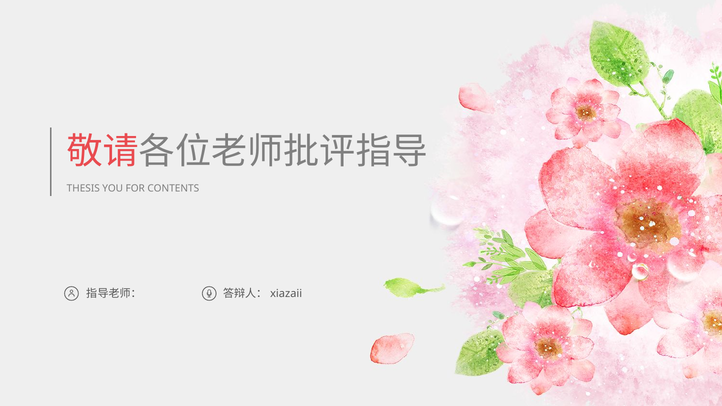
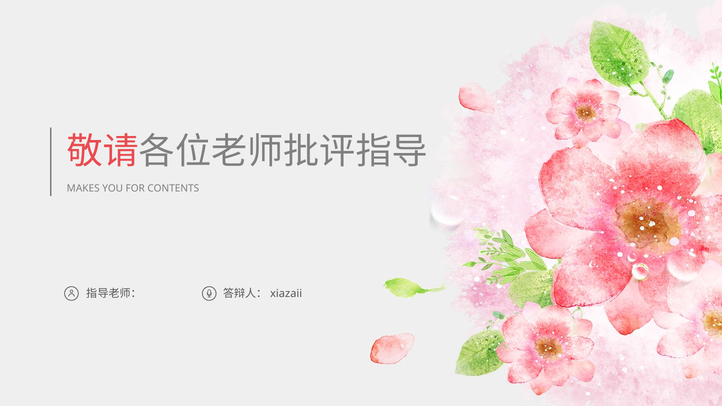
THESIS: THESIS -> MAKES
